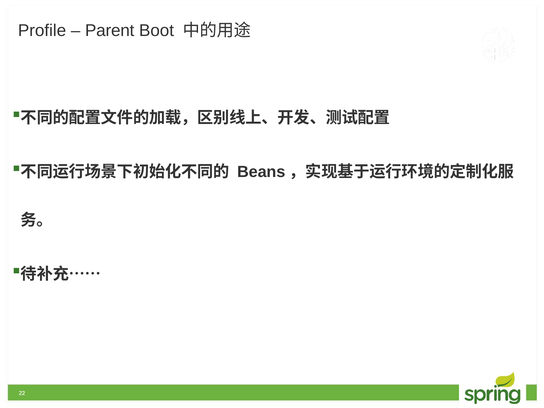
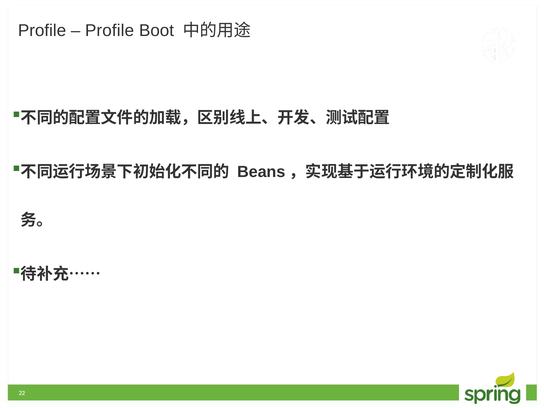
Parent at (110, 30): Parent -> Profile
